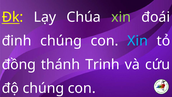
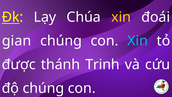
xin at (121, 17) colour: light green -> yellow
đinh: đinh -> gian
đồng: đồng -> được
